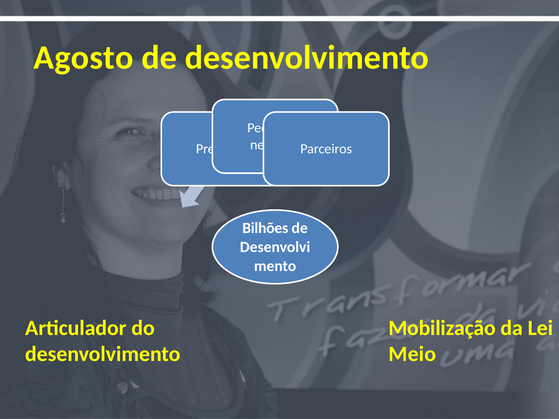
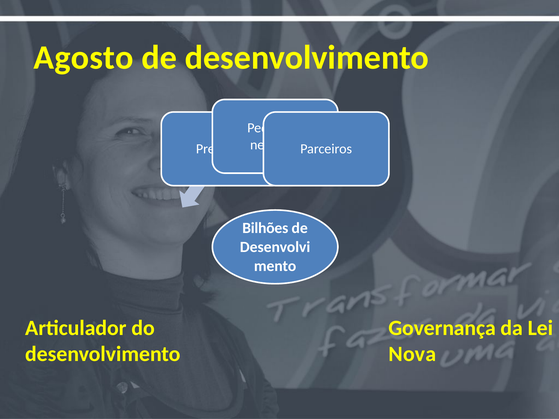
Mobilização: Mobilização -> Governança
Meio: Meio -> Nova
